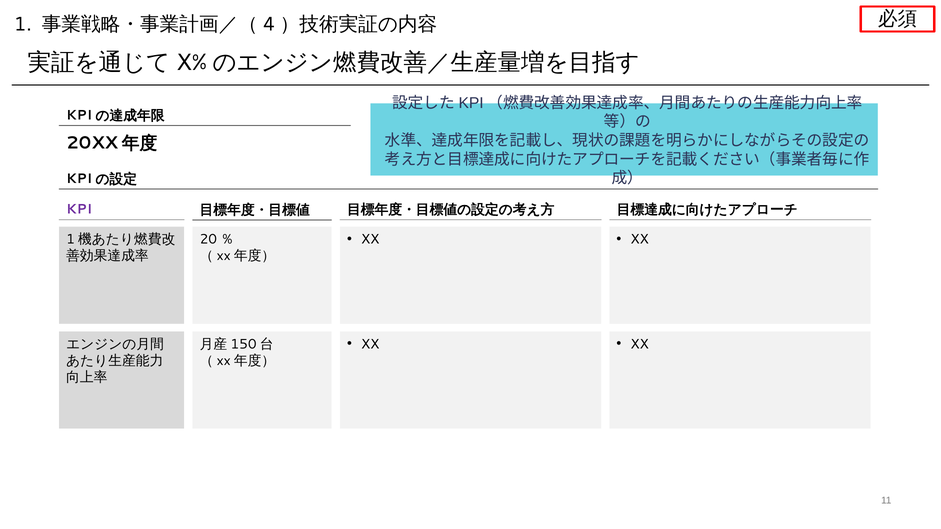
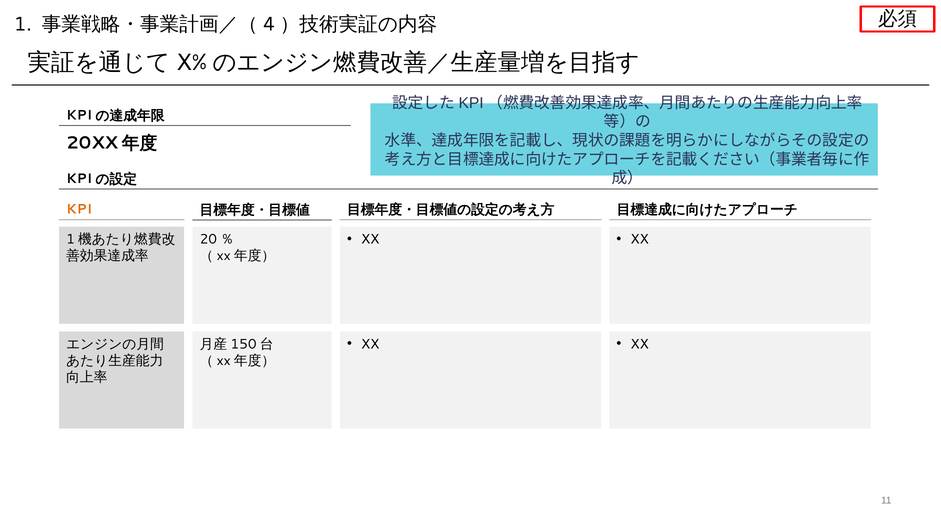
KPI colour: purple -> orange
